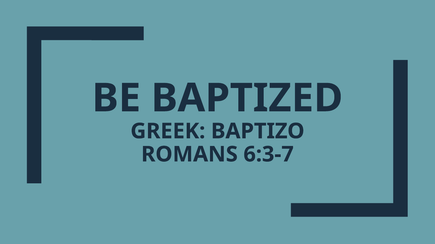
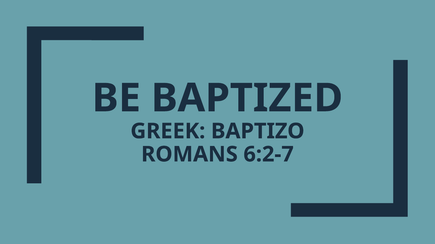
6:3-7: 6:3-7 -> 6:2-7
